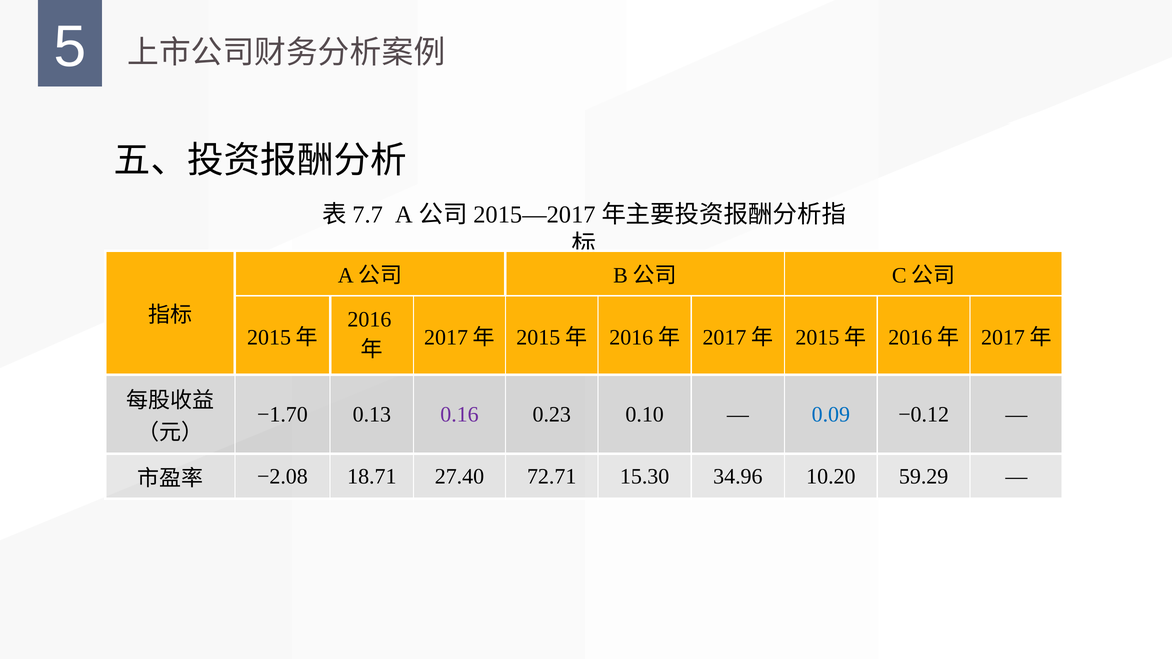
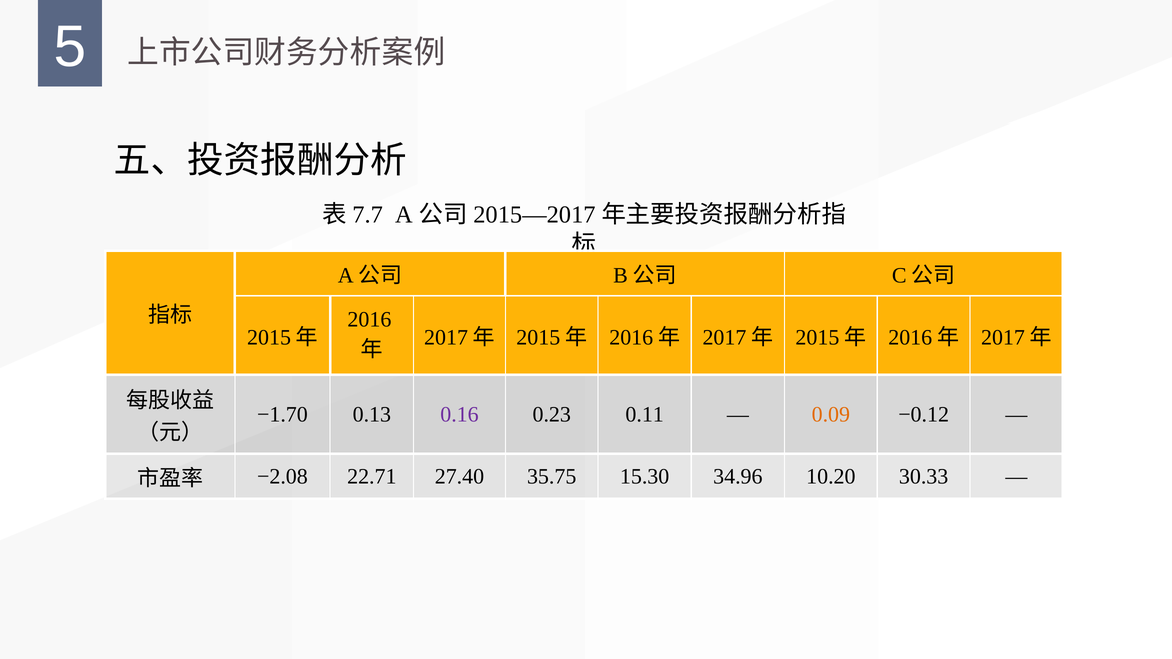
0.10: 0.10 -> 0.11
0.09 colour: blue -> orange
18.71: 18.71 -> 22.71
72.71: 72.71 -> 35.75
59.29: 59.29 -> 30.33
